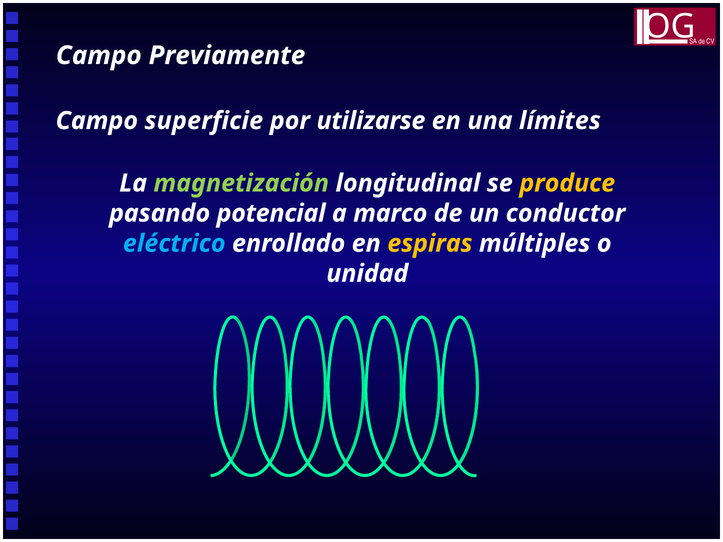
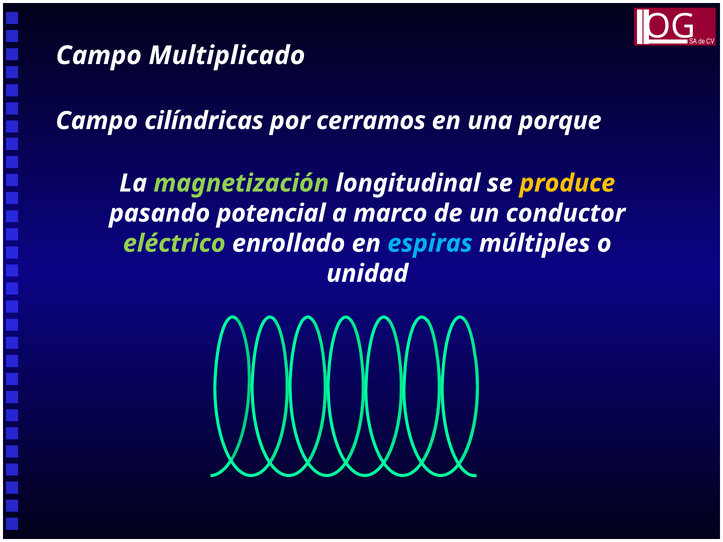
Previamente: Previamente -> Multiplicado
superficie: superficie -> cilíndricas
utilizarse: utilizarse -> cerramos
límites: límites -> porque
eléctrico colour: light blue -> light green
espiras colour: yellow -> light blue
